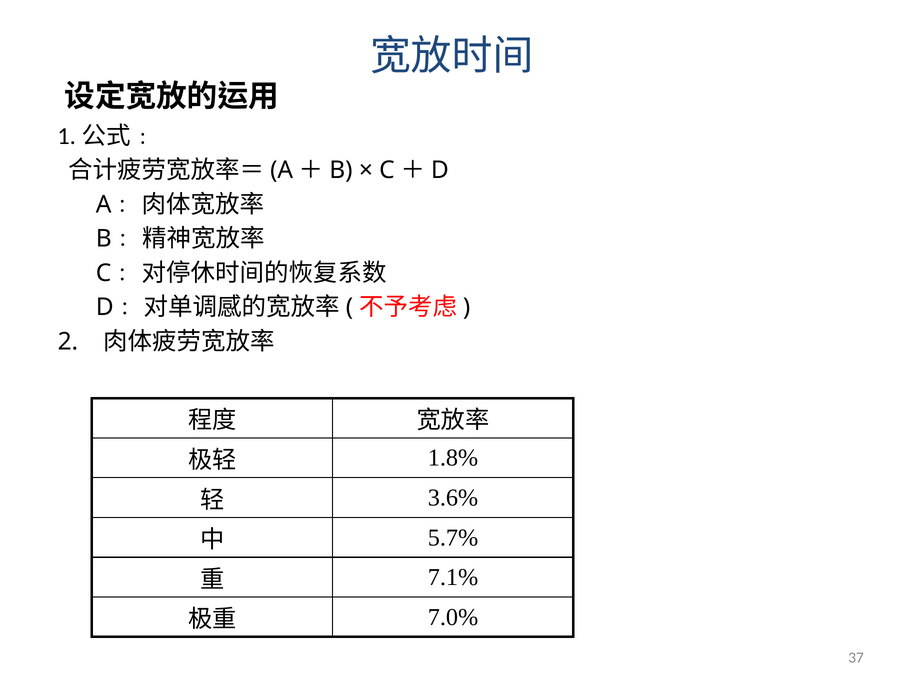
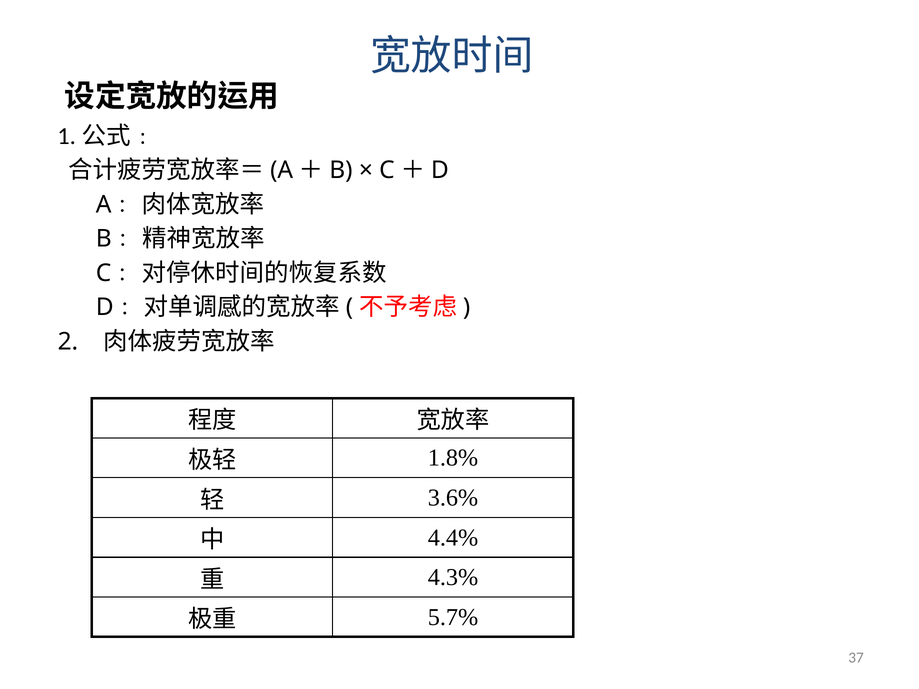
5.7%: 5.7% -> 4.4%
7.1%: 7.1% -> 4.3%
7.0%: 7.0% -> 5.7%
